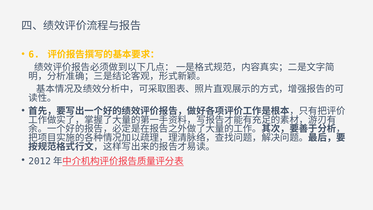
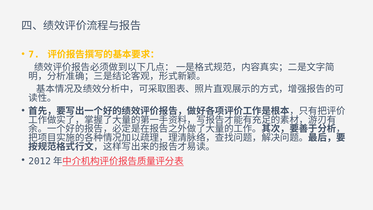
6: 6 -> 7
